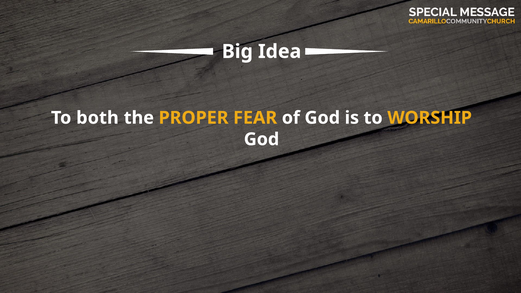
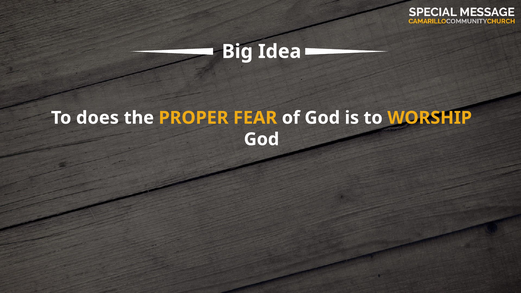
both: both -> does
